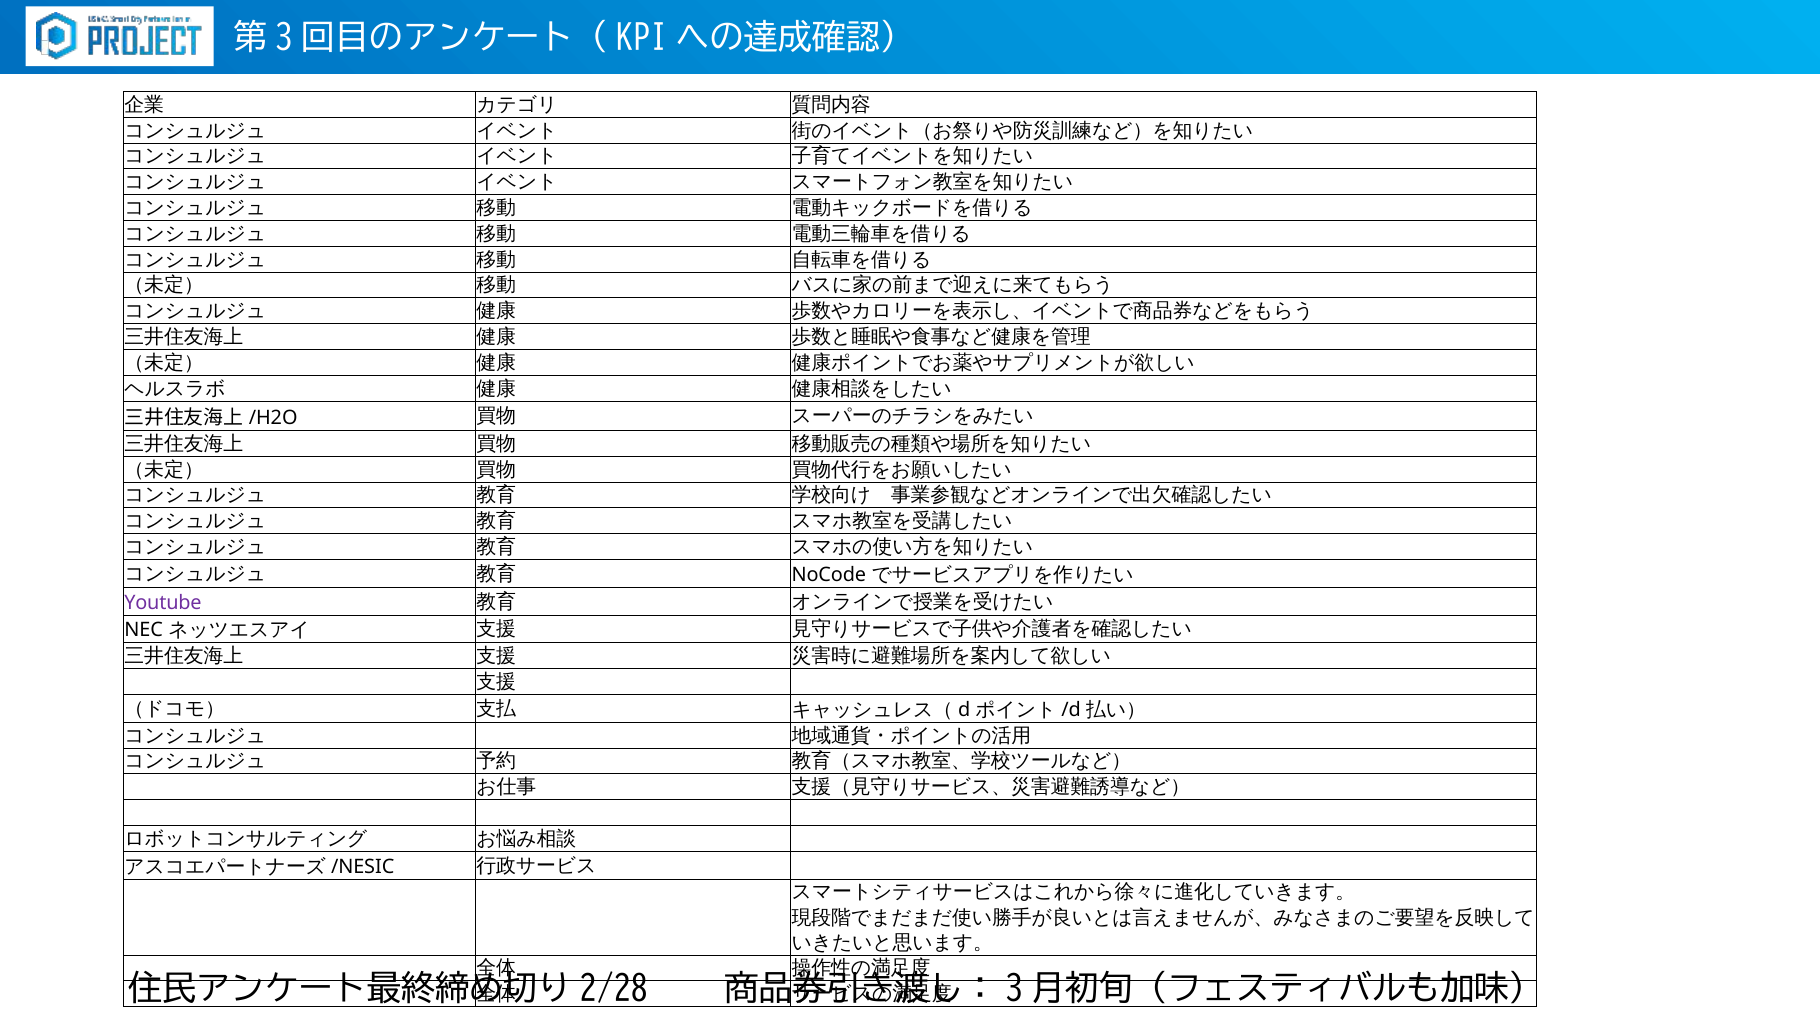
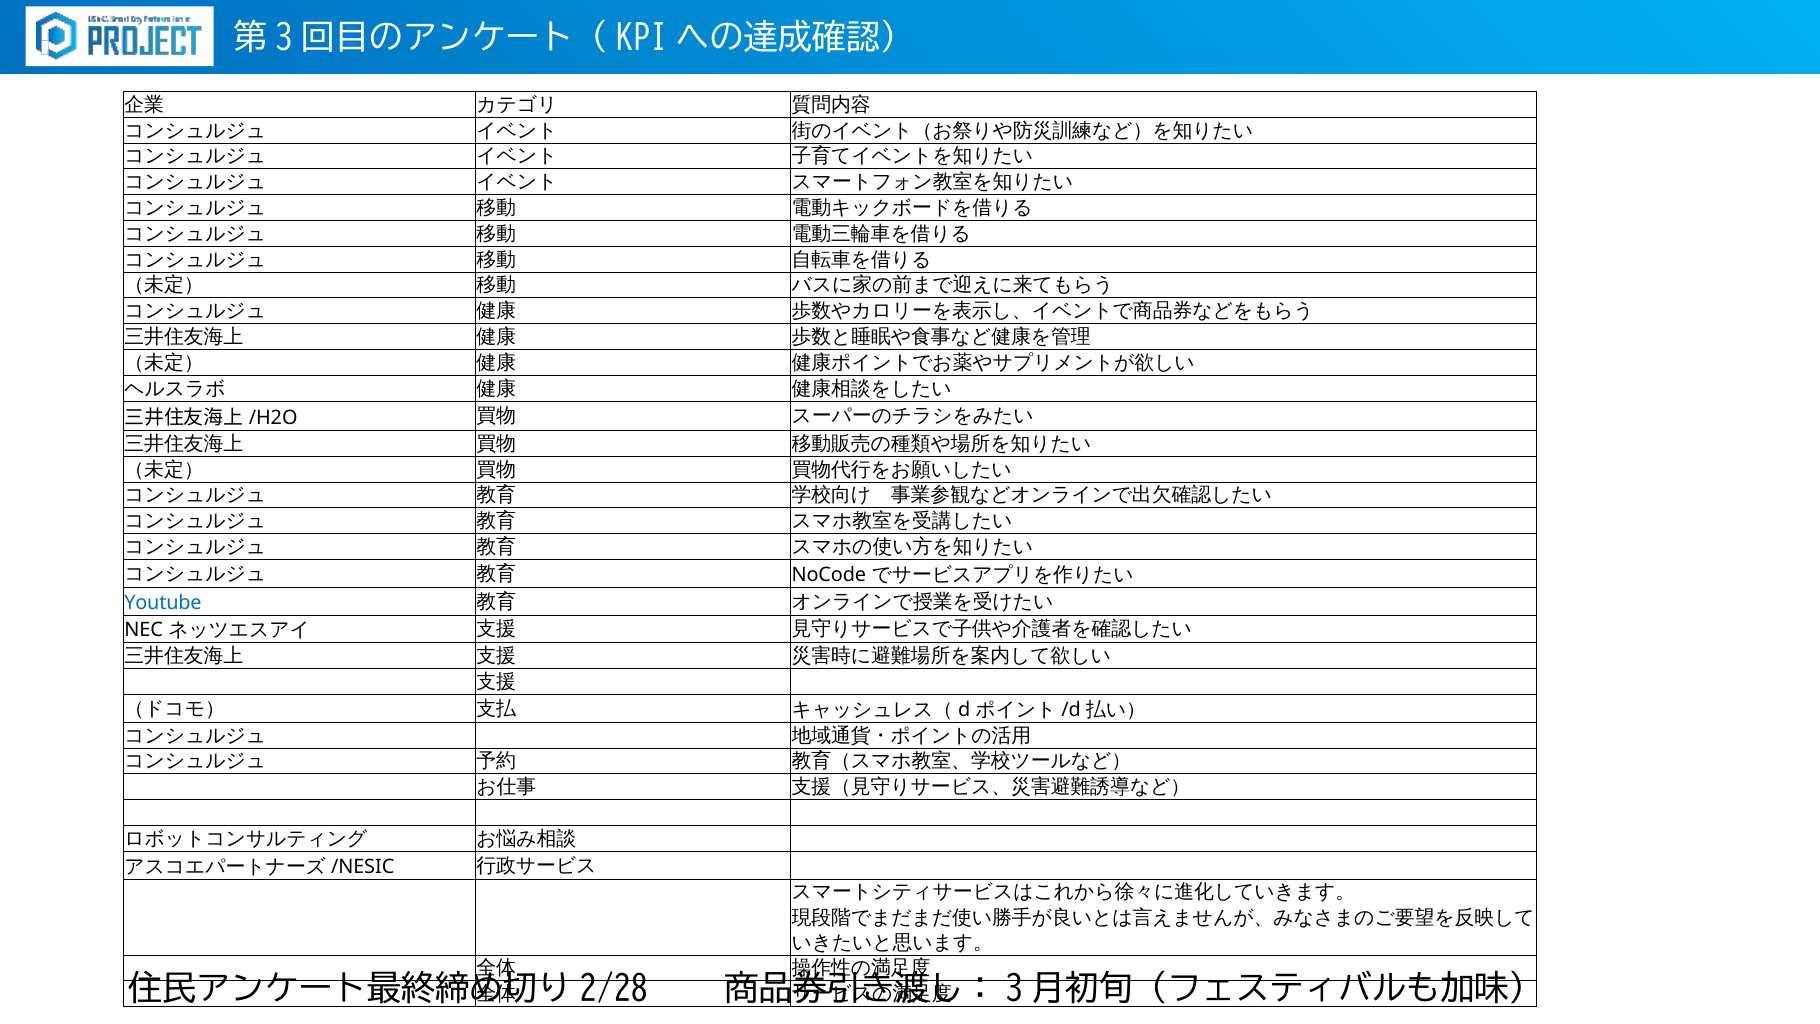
Youtube colour: purple -> blue
